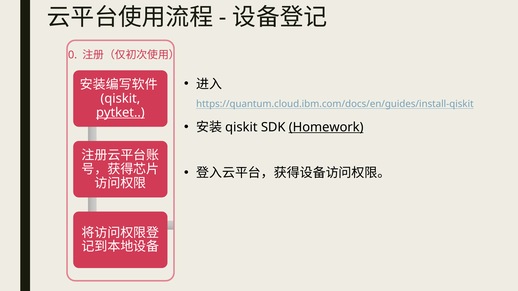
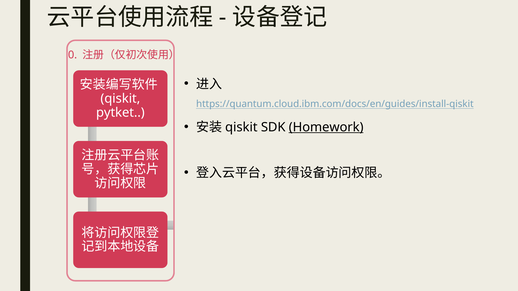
pytket underline: present -> none
